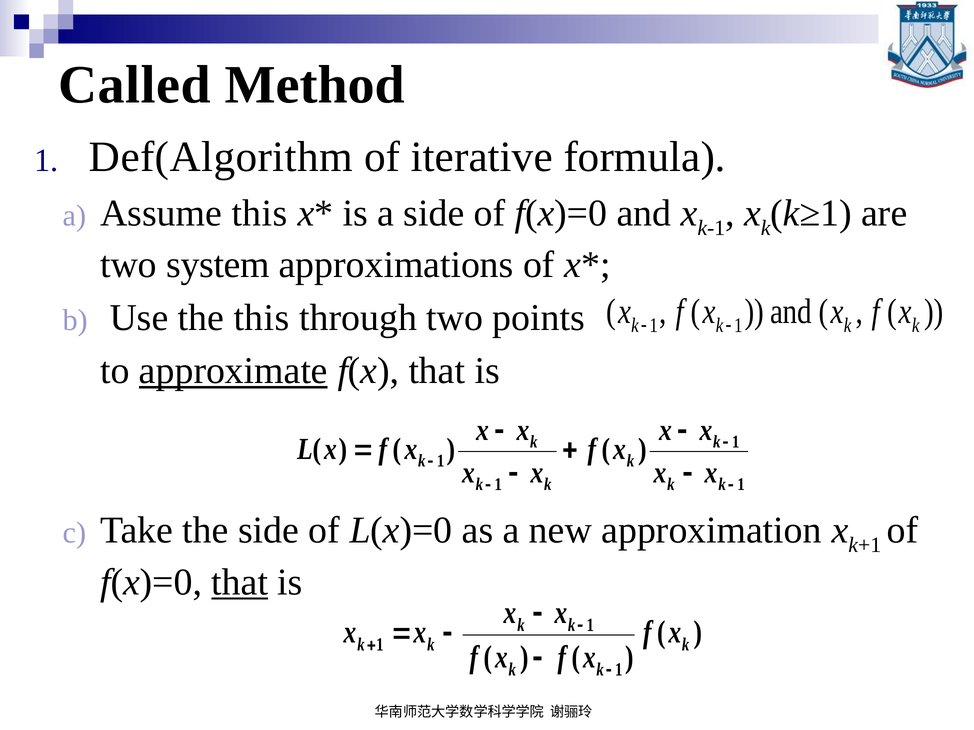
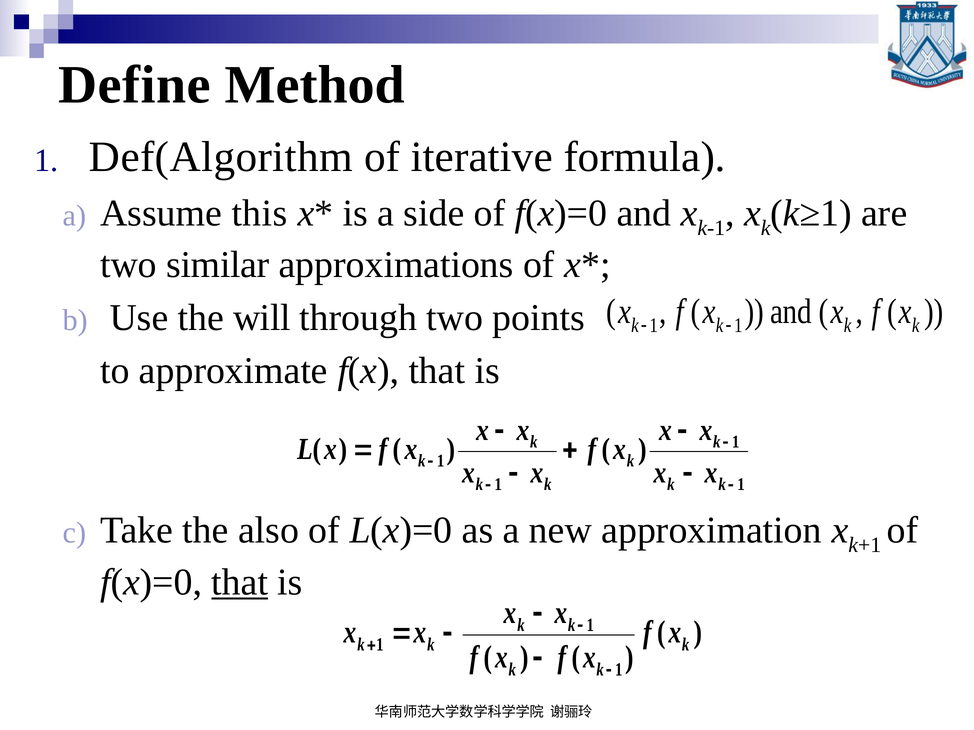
Called: Called -> Define
system: system -> similar
the this: this -> will
approximate underline: present -> none
the side: side -> also
